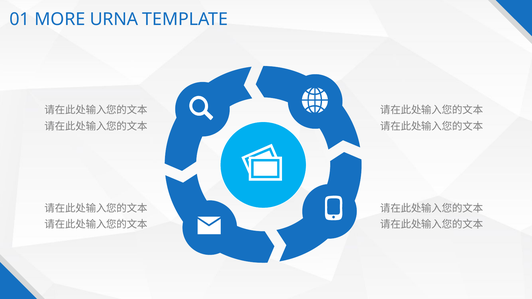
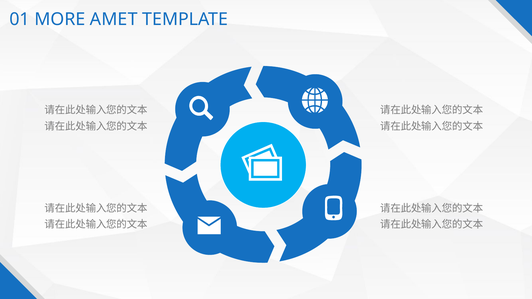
URNA: URNA -> AMET
